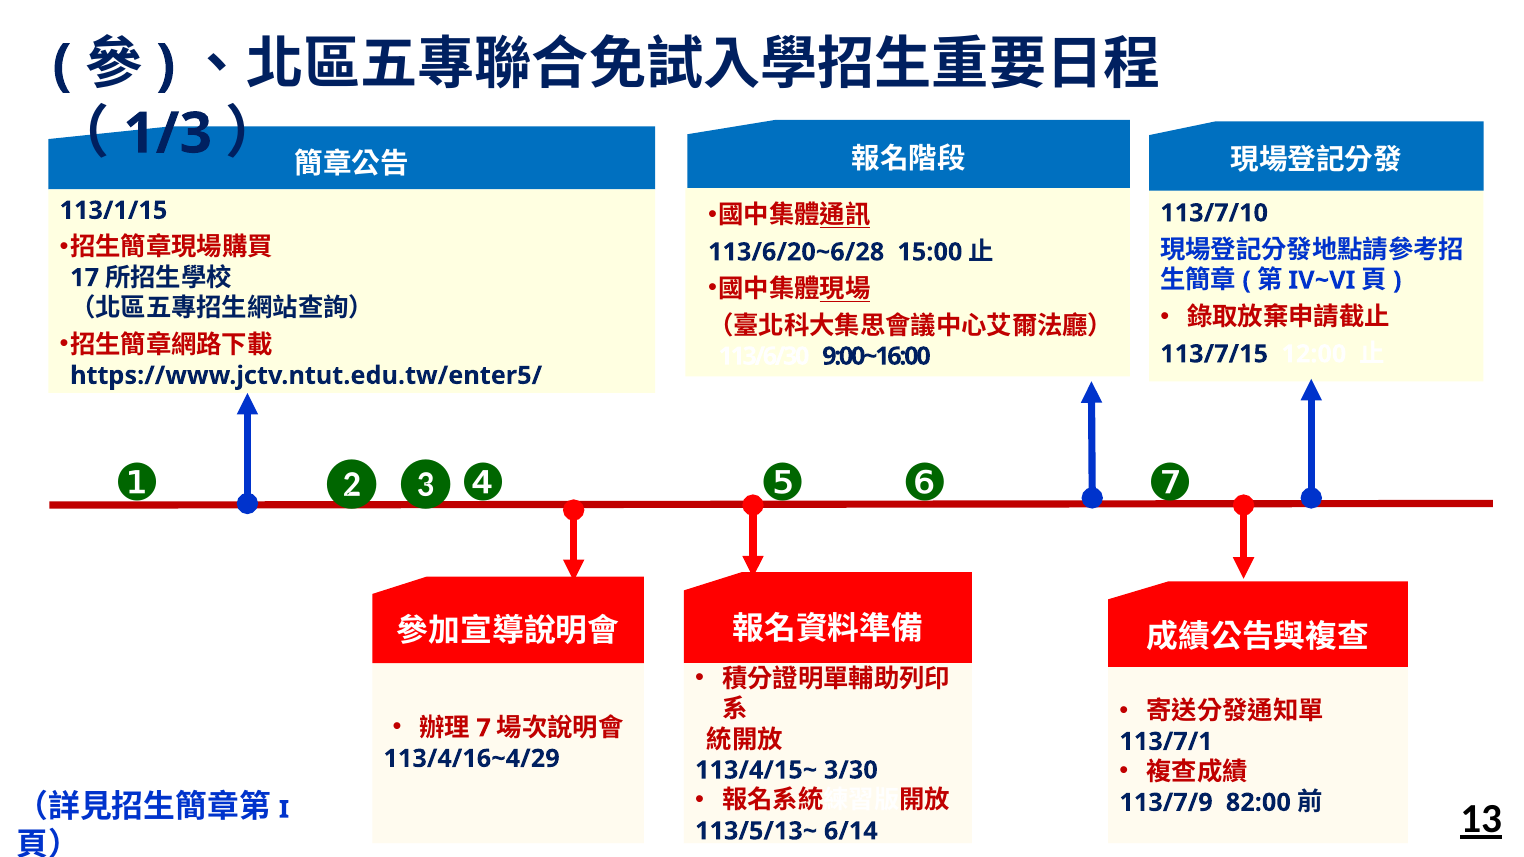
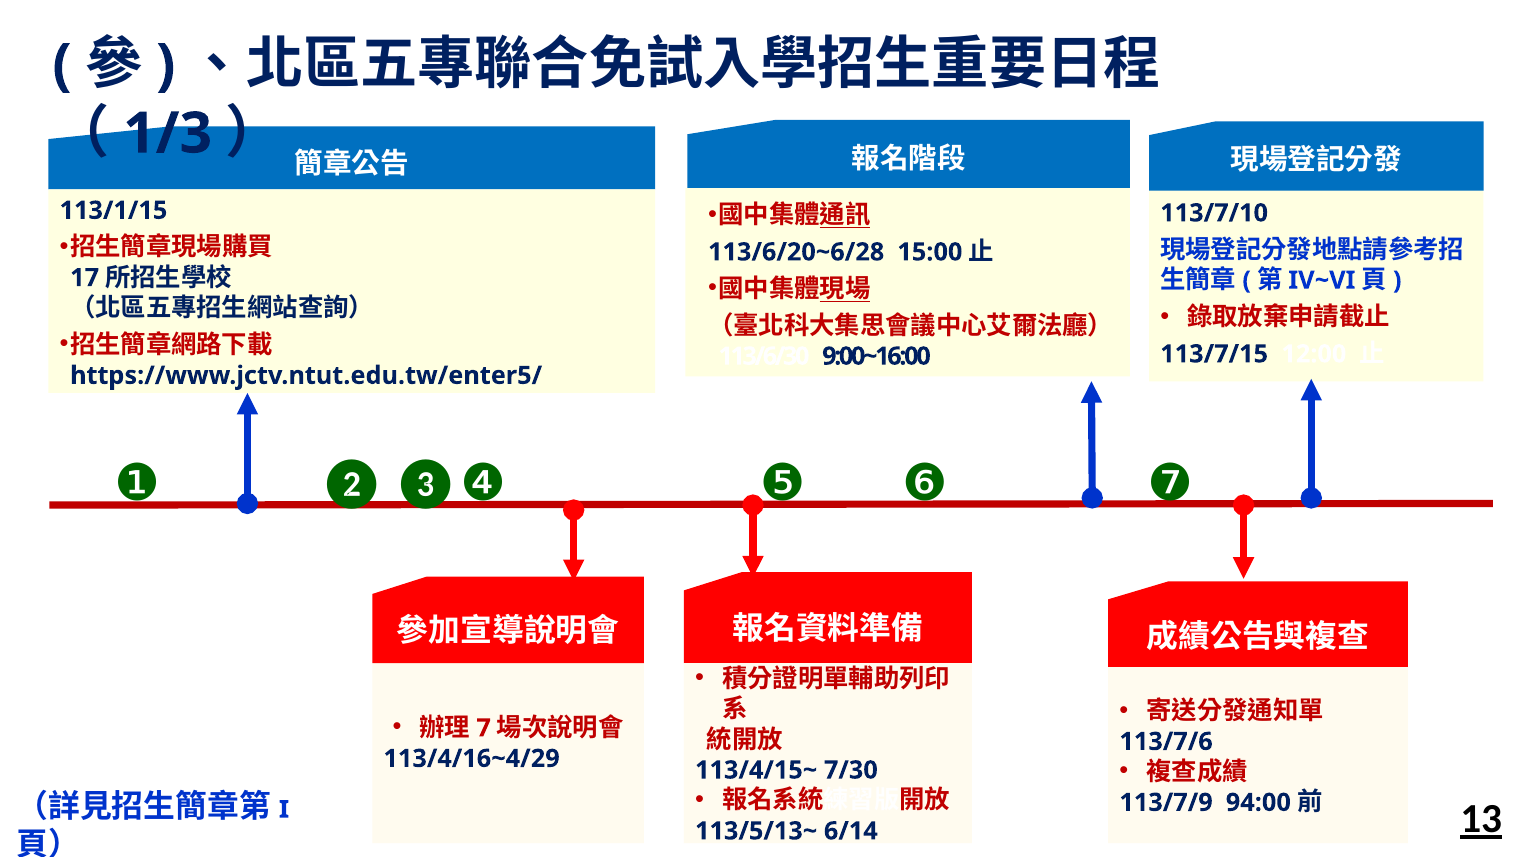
113/7/1: 113/7/1 -> 113/7/6
3/30: 3/30 -> 7/30
82:00: 82:00 -> 94:00
